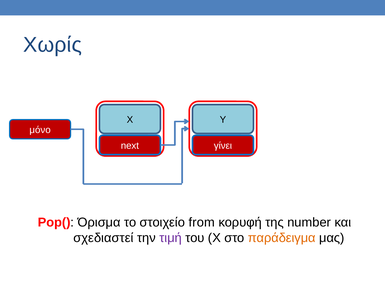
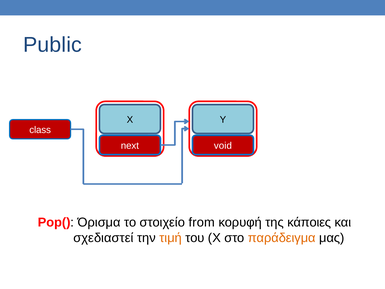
Χωρίς: Χωρίς -> Public
μόνο: μόνο -> class
γίνει: γίνει -> void
number: number -> κάποιες
τιμή colour: purple -> orange
